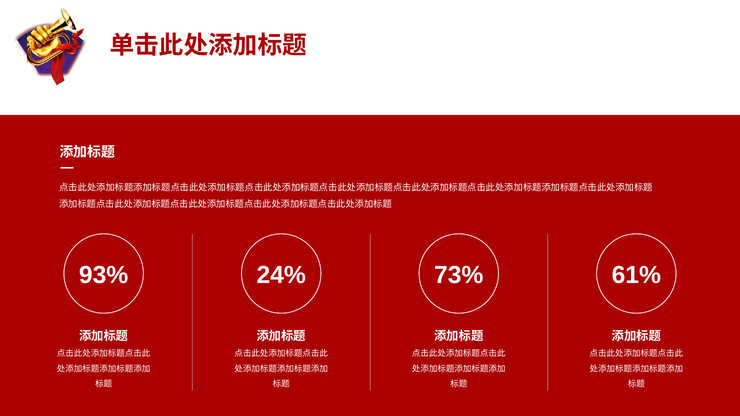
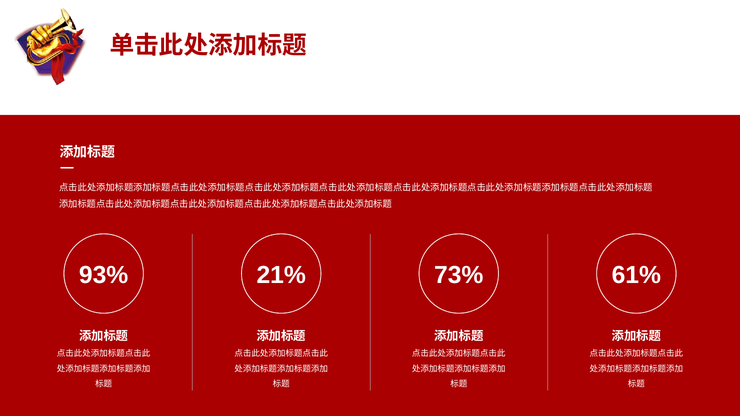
24%: 24% -> 21%
